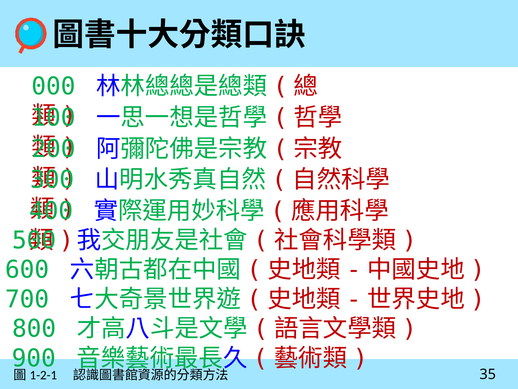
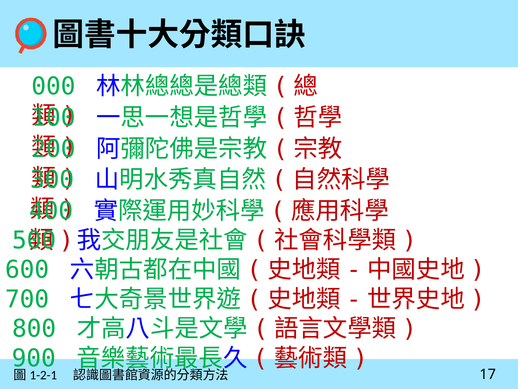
35: 35 -> 17
